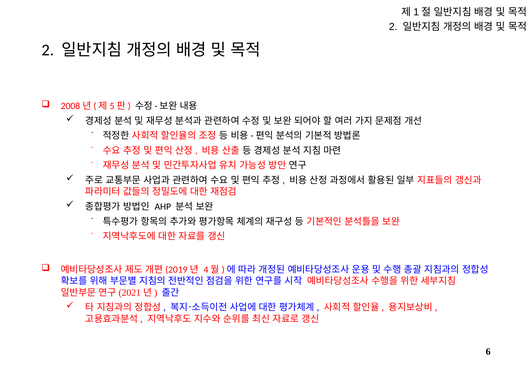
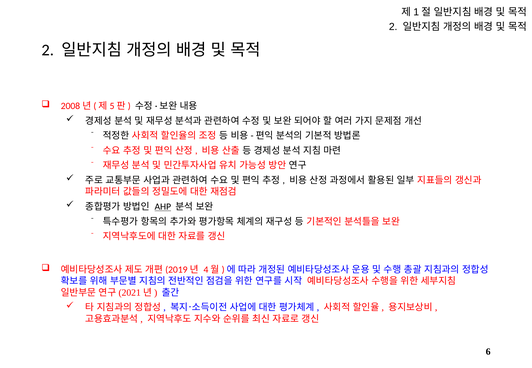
AHP underline: none -> present
